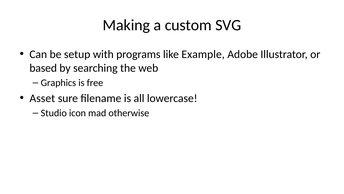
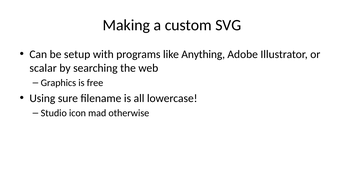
Example: Example -> Anything
based: based -> scalar
Asset: Asset -> Using
